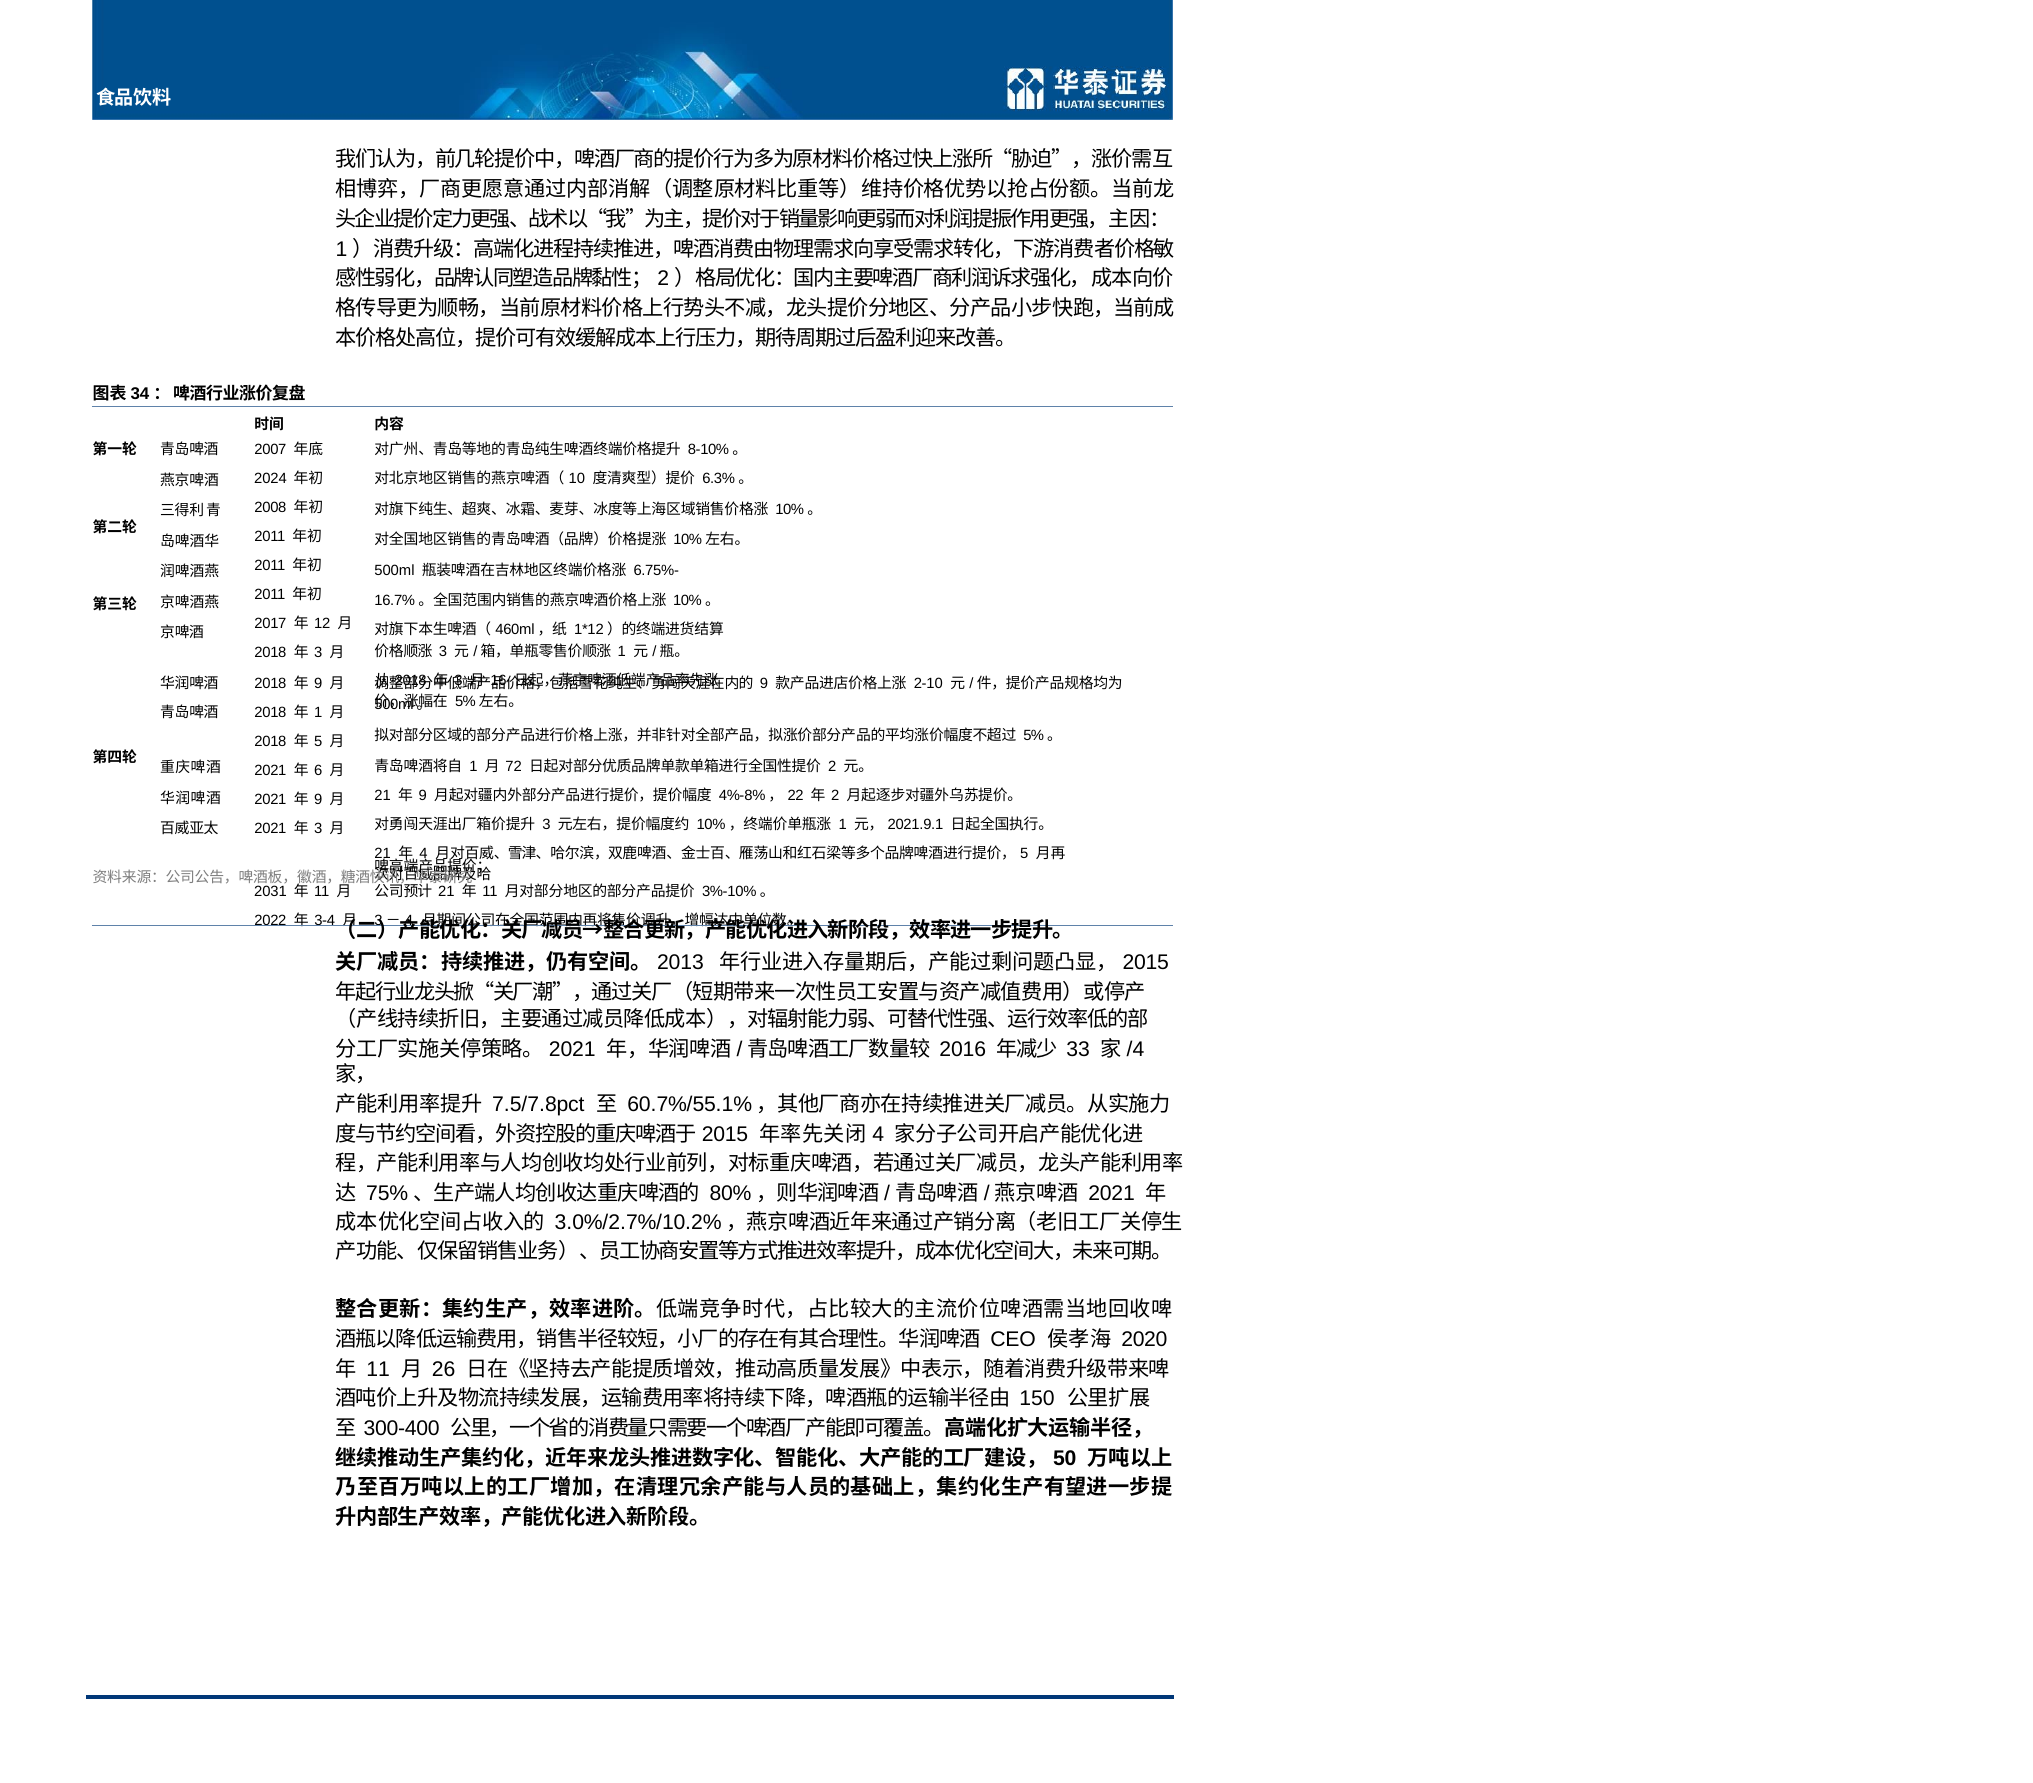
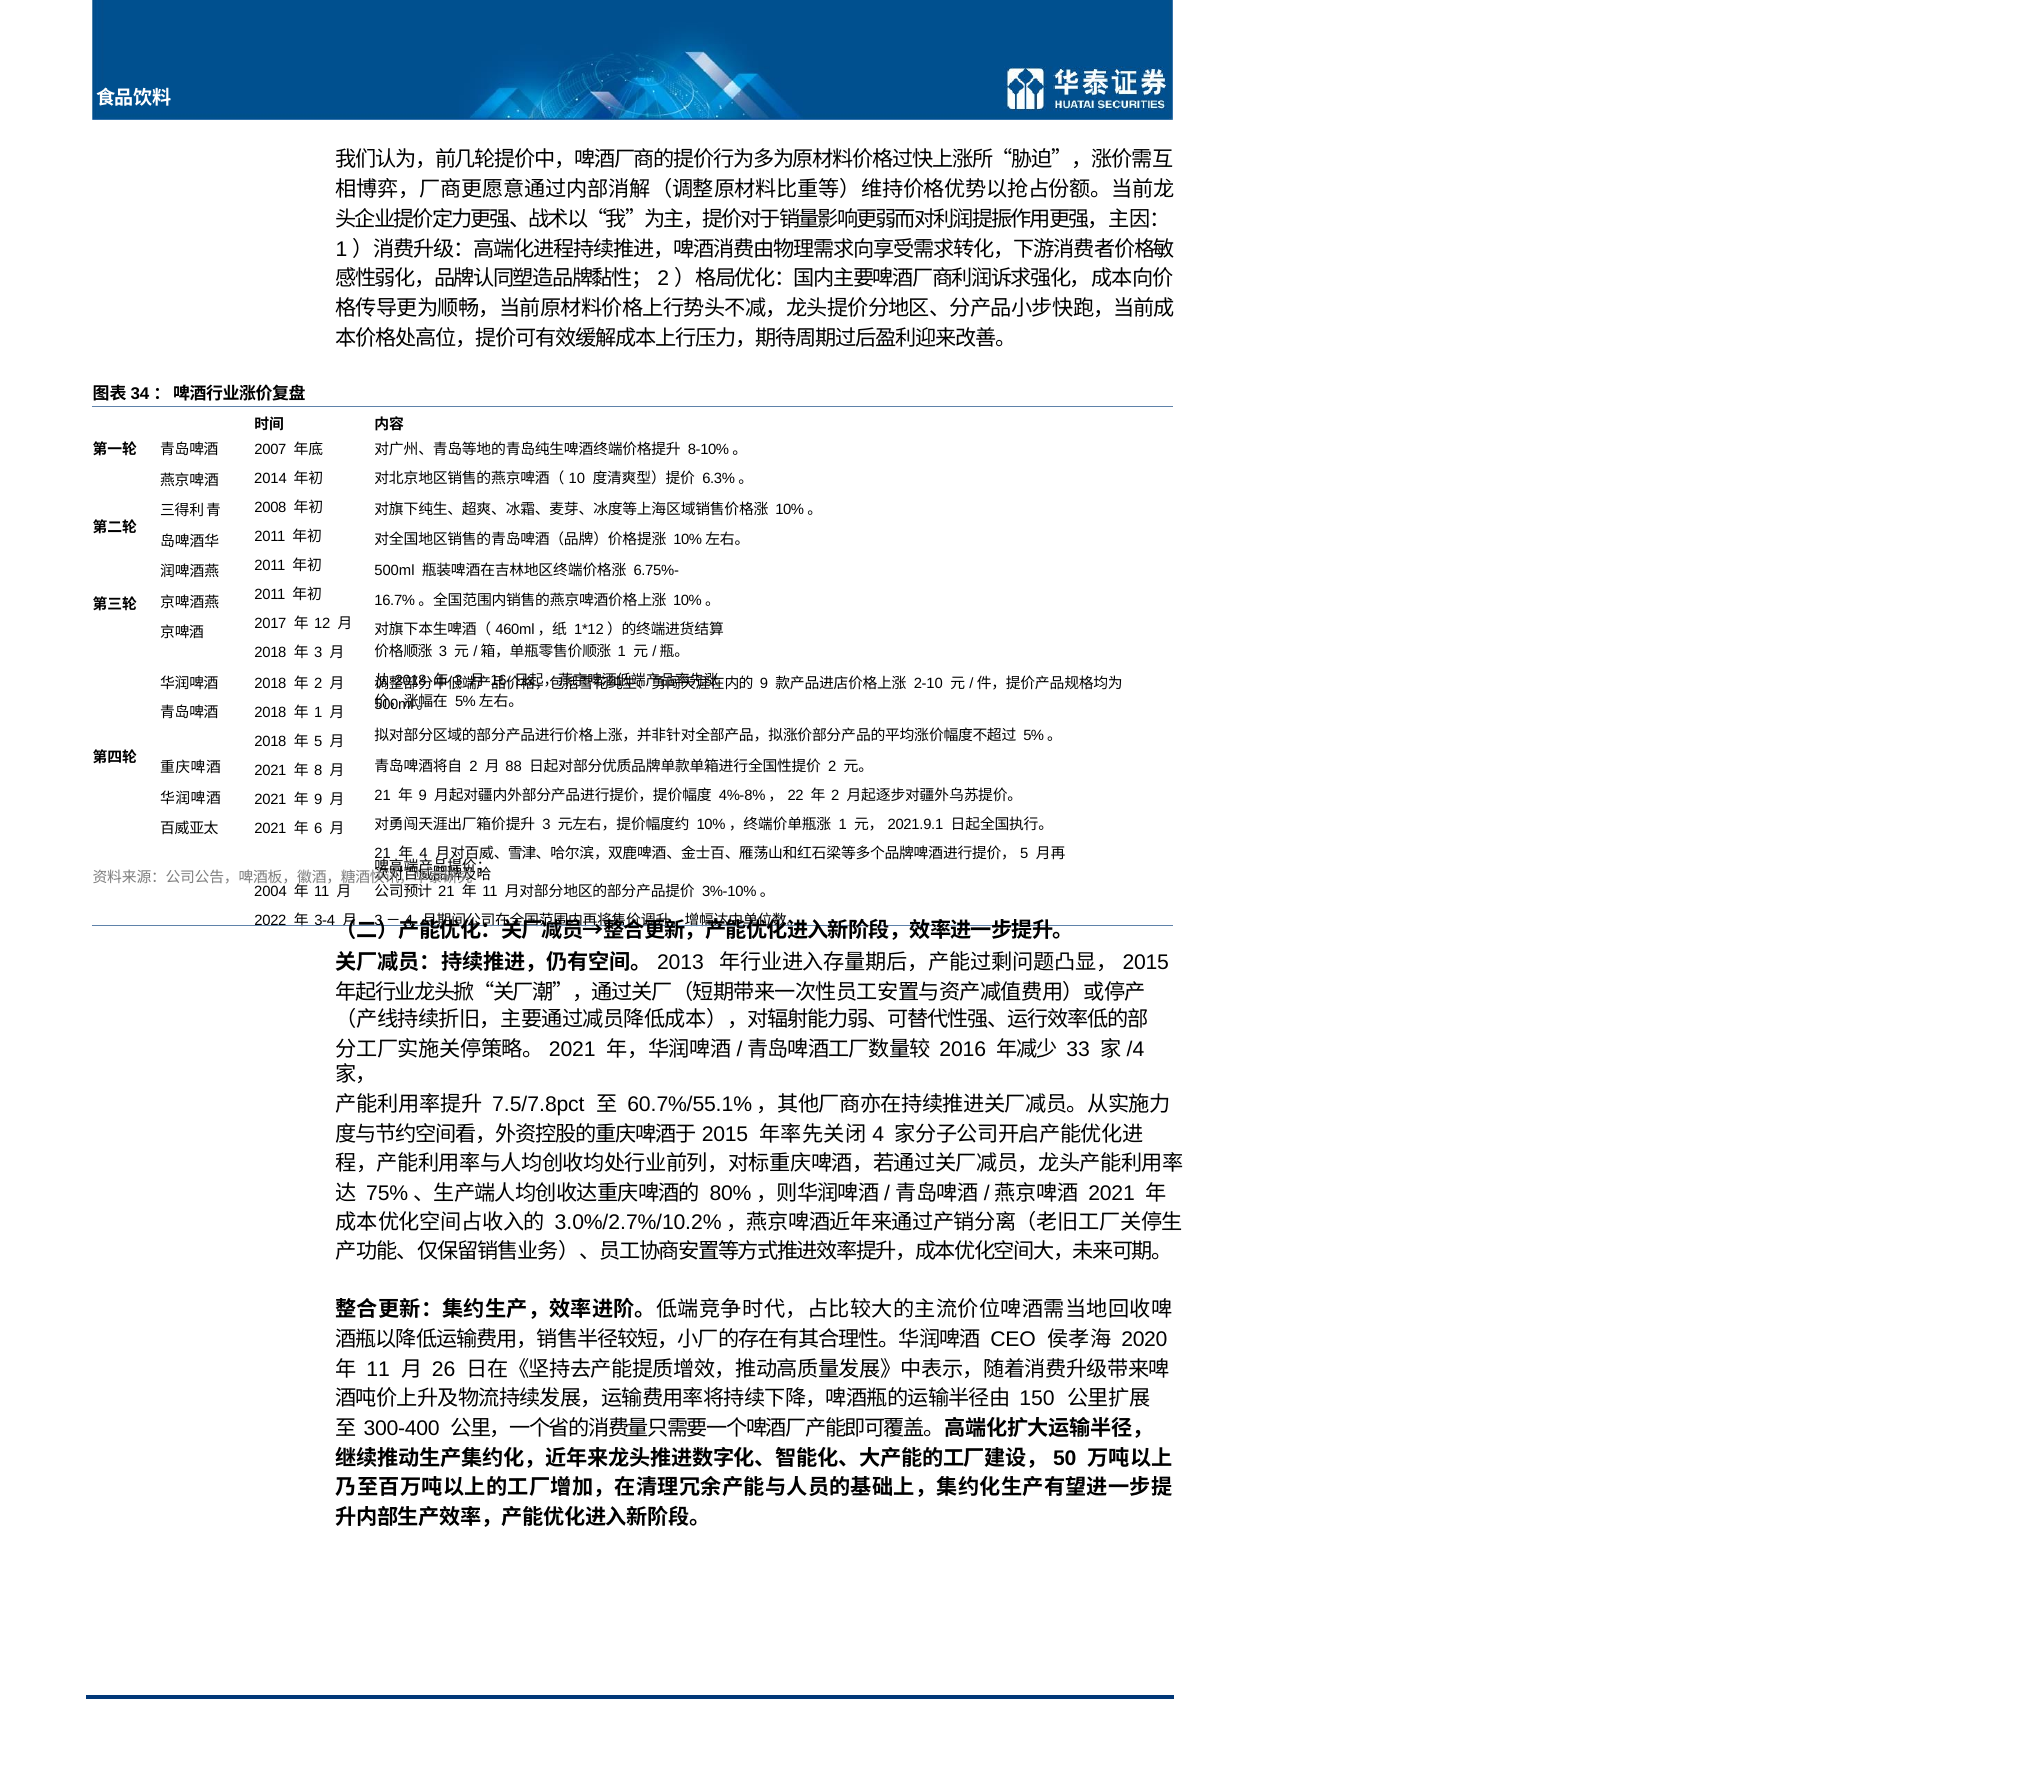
2024: 2024 -> 2014
9 at (318, 684): 9 -> 2
1 at (474, 766): 1 -> 2
72: 72 -> 88
6: 6 -> 8
3 at (318, 829): 3 -> 6
2031: 2031 -> 2004
